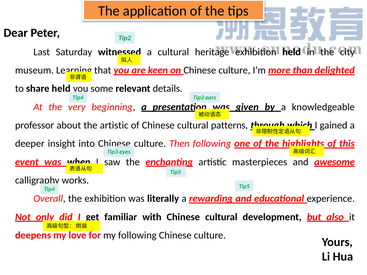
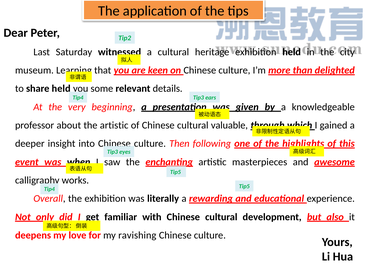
patterns: patterns -> valuable
my following: following -> ravishing
